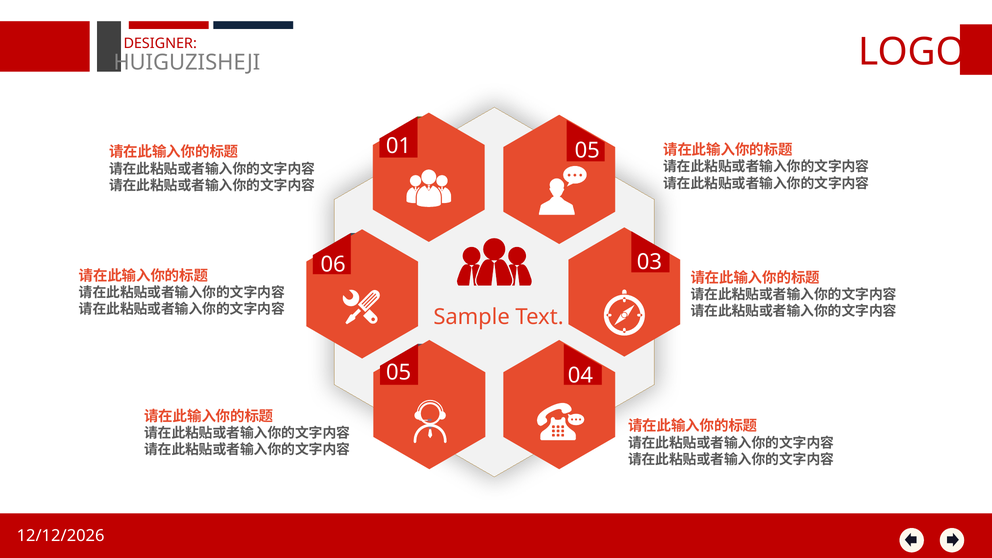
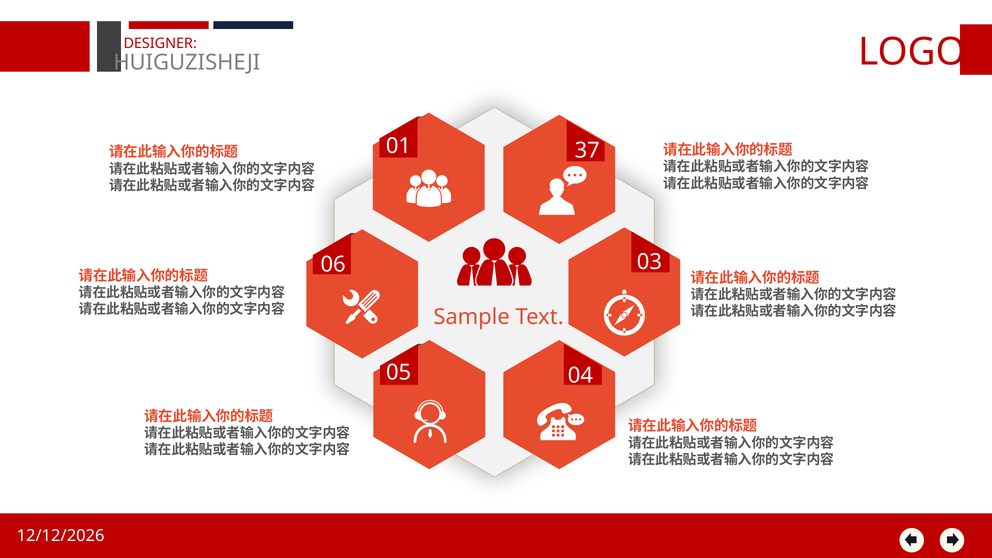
01 05: 05 -> 37
